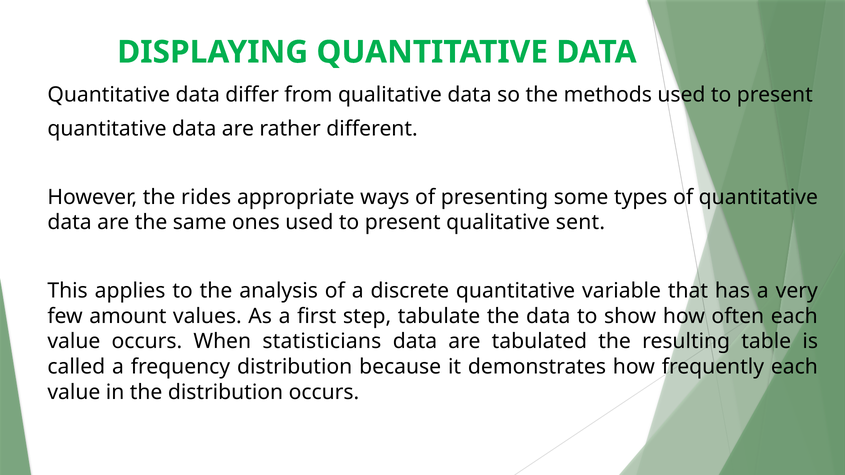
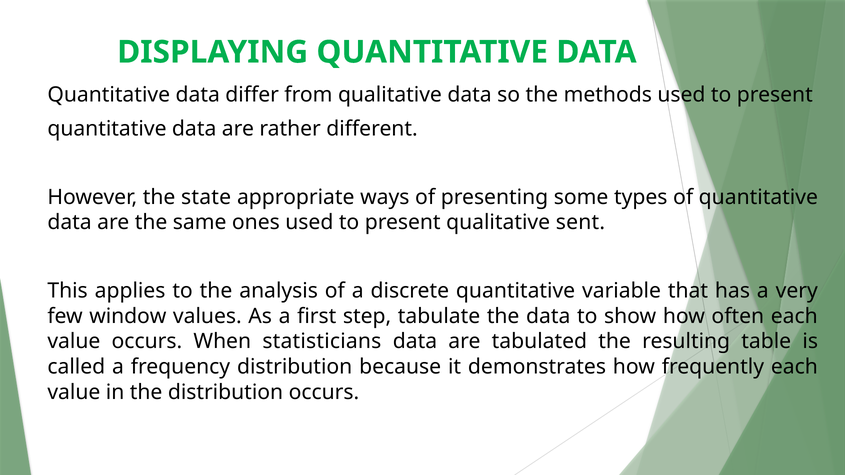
rides: rides -> state
amount: amount -> window
